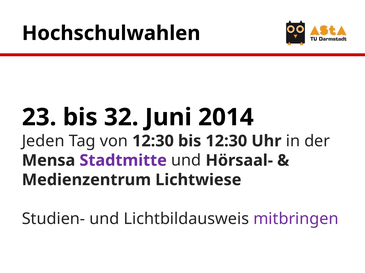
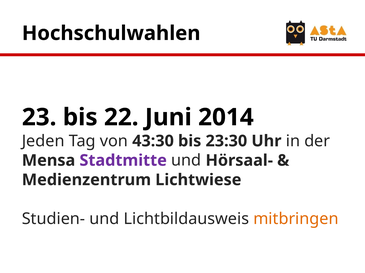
32: 32 -> 22
von 12:30: 12:30 -> 43:30
bis 12:30: 12:30 -> 23:30
mitbringen colour: purple -> orange
